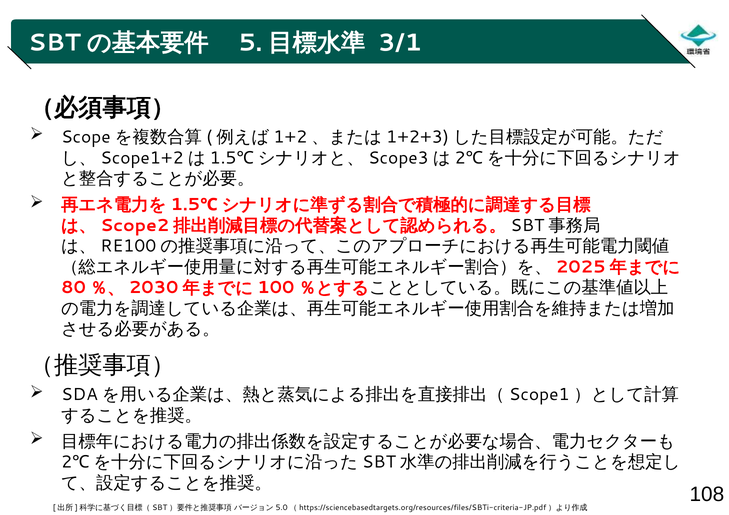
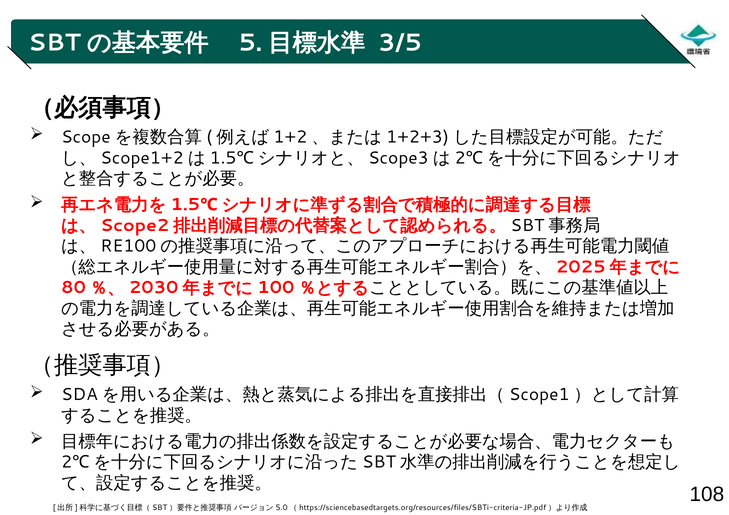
3/1: 3/1 -> 3/5
